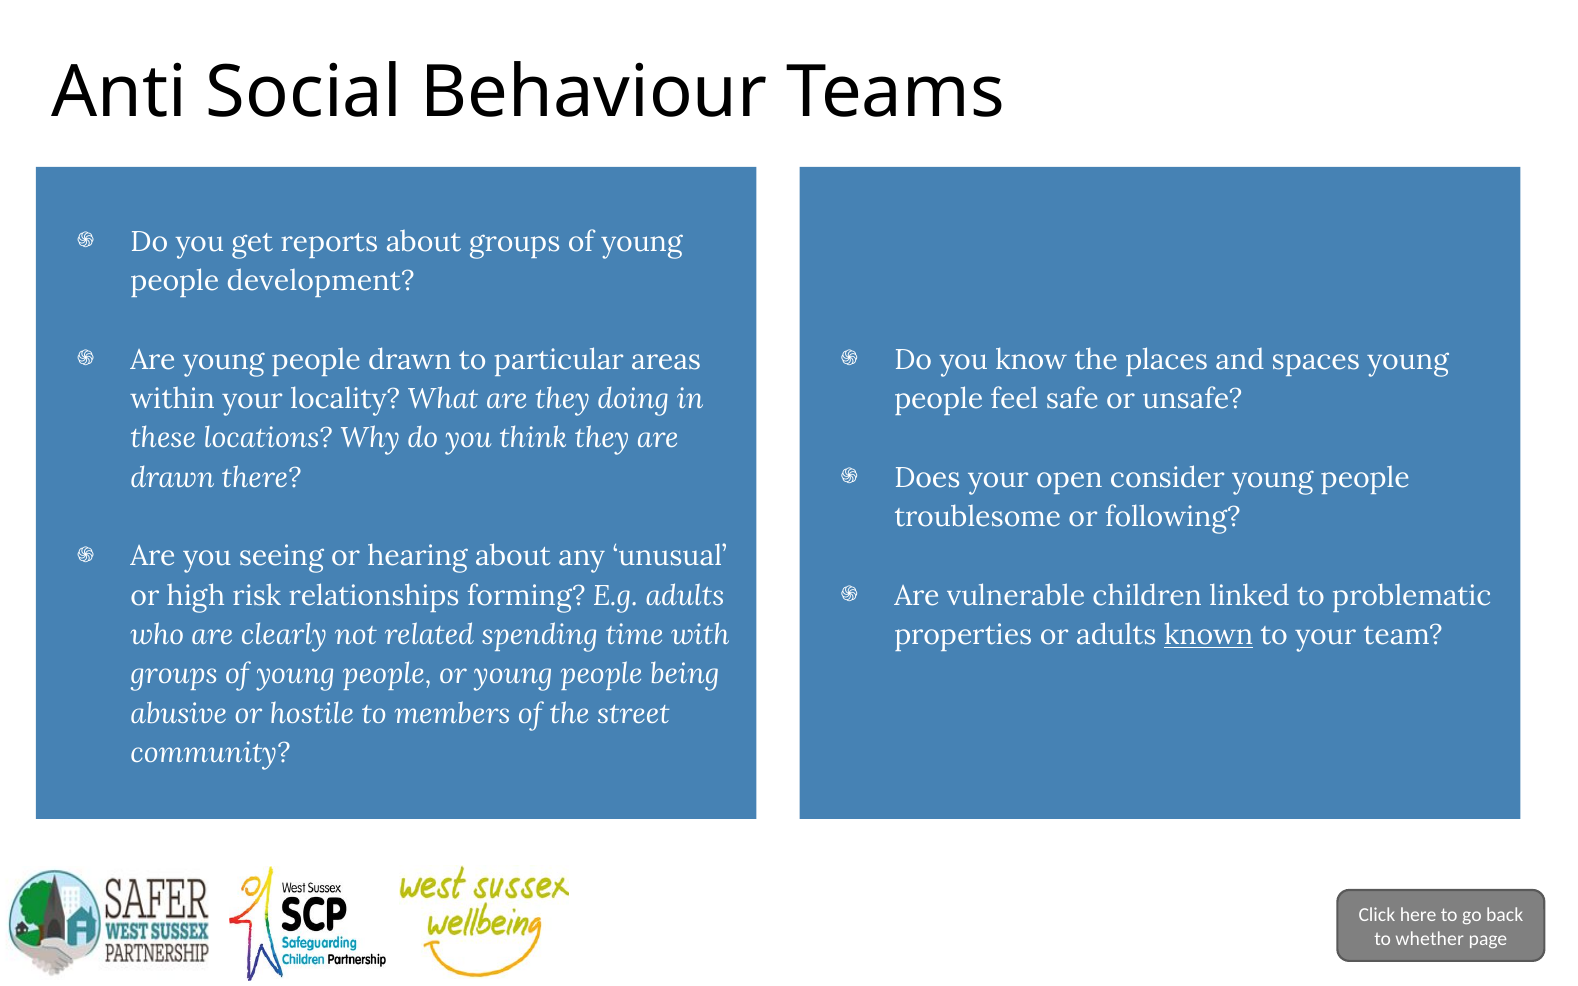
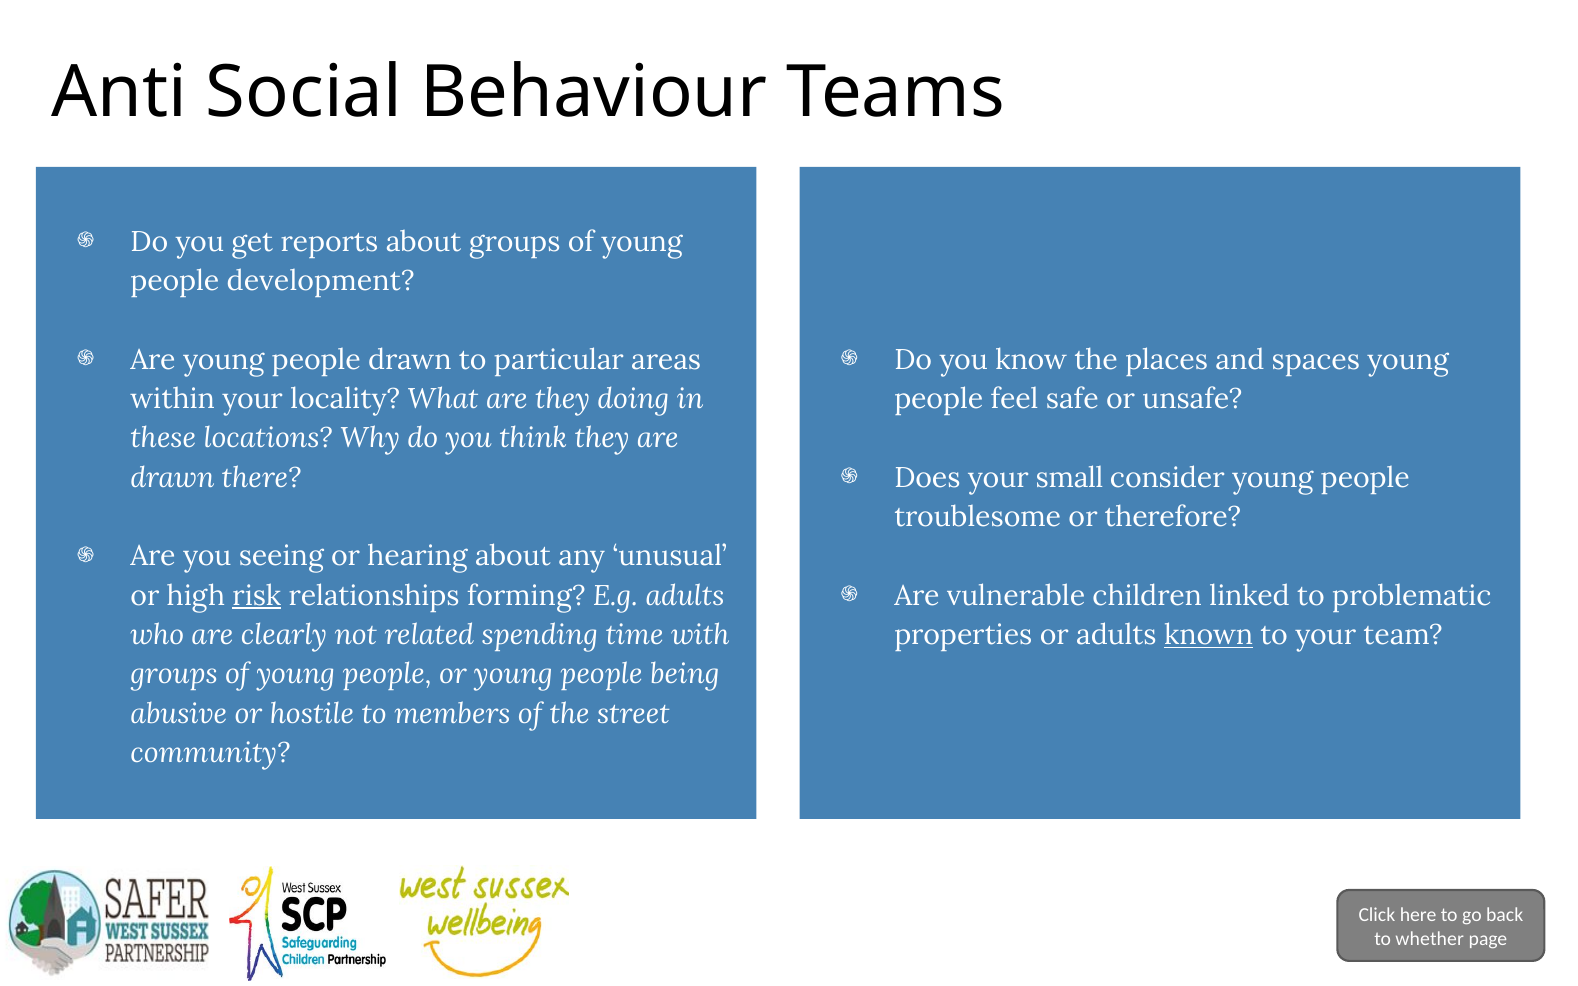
open: open -> small
following: following -> therefore
risk underline: none -> present
